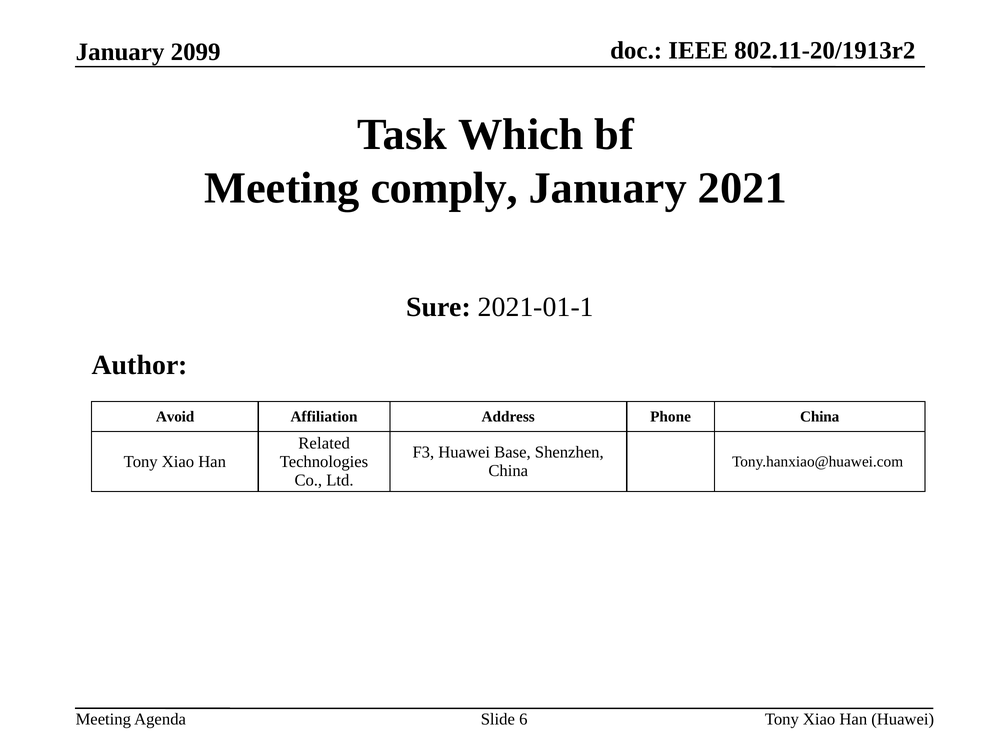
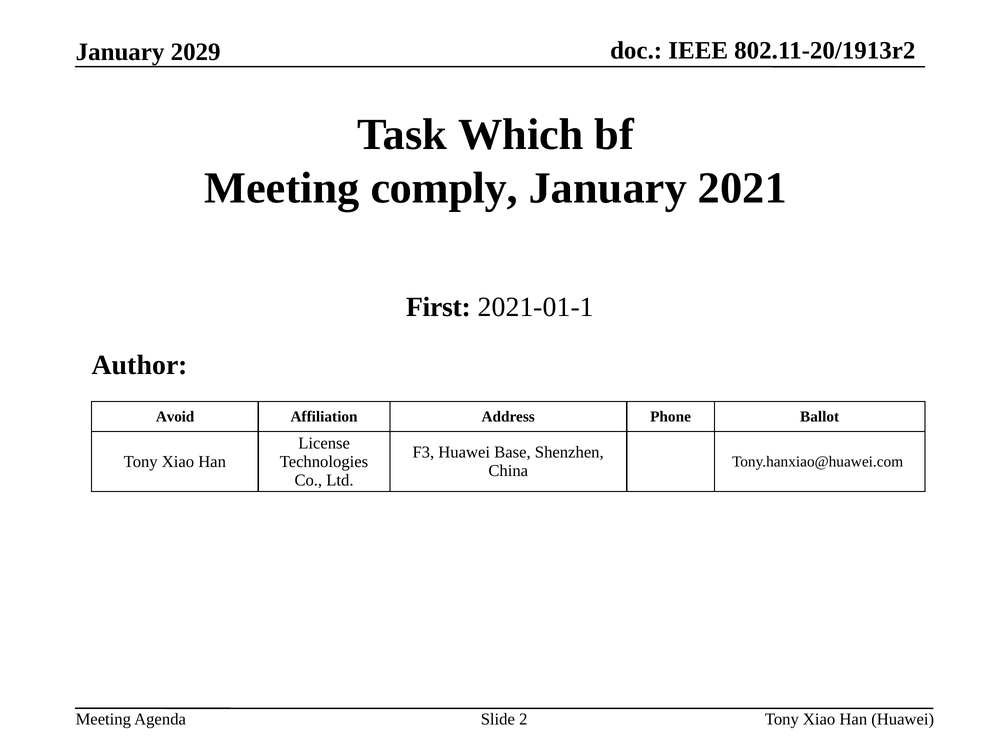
2099: 2099 -> 2029
Sure: Sure -> First
Phone China: China -> Ballot
Related: Related -> License
6: 6 -> 2
